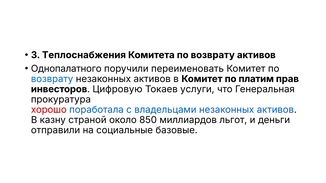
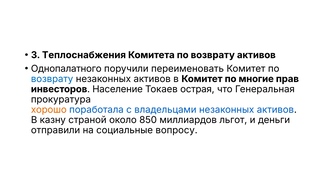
платим: платим -> многие
Цифровую: Цифровую -> Население
услуги: услуги -> острая
хорошо colour: red -> orange
базовые: базовые -> вопросу
